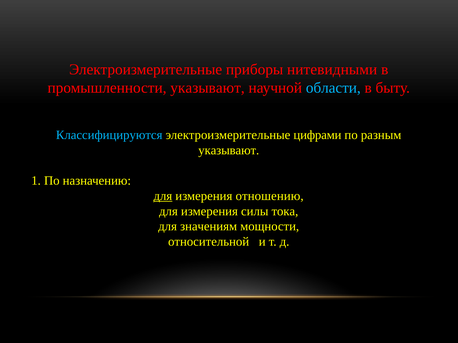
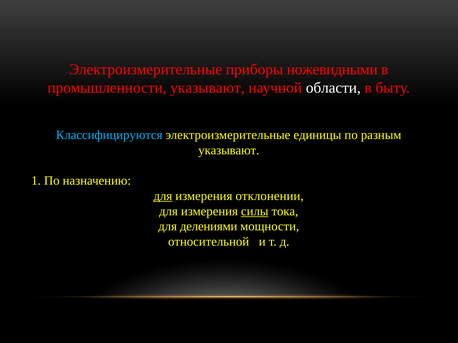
нитевидными: нитевидными -> ножевидными
области colour: light blue -> white
цифрами: цифрами -> единицы
отношению: отношению -> отклонении
силы underline: none -> present
значениям: значениям -> делениями
